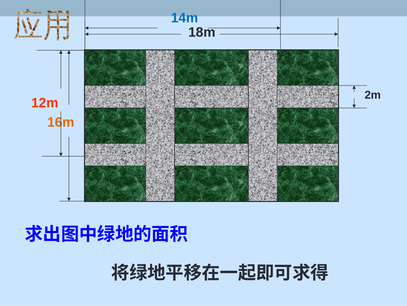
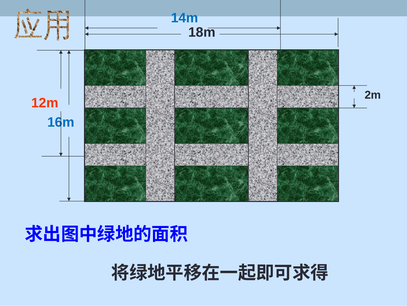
16m colour: orange -> blue
